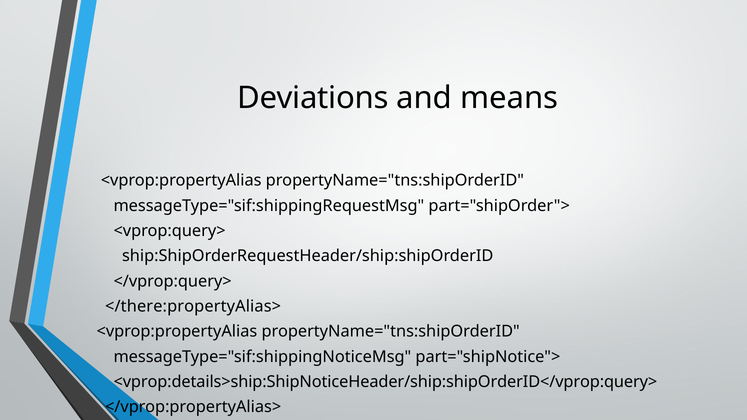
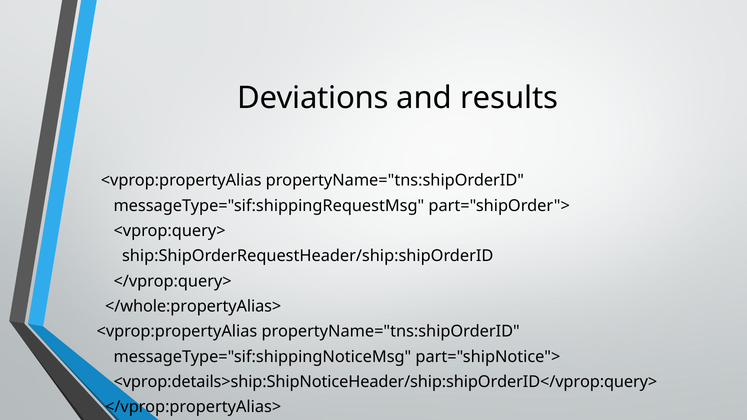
means: means -> results
</there:propertyAlias>: </there:propertyAlias> -> </whole:propertyAlias>
